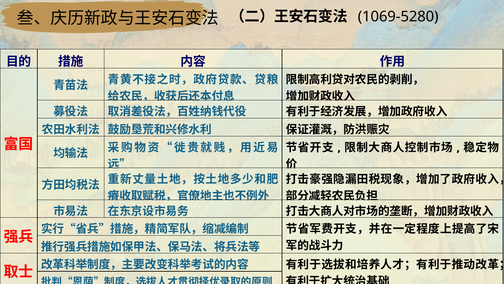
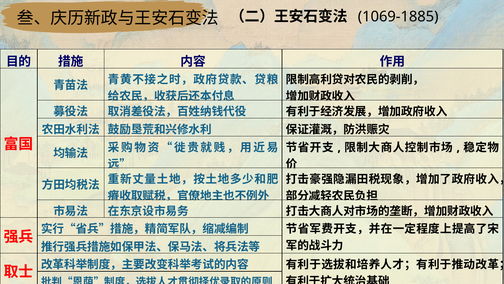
1069-5280: 1069-5280 -> 1069-1885
